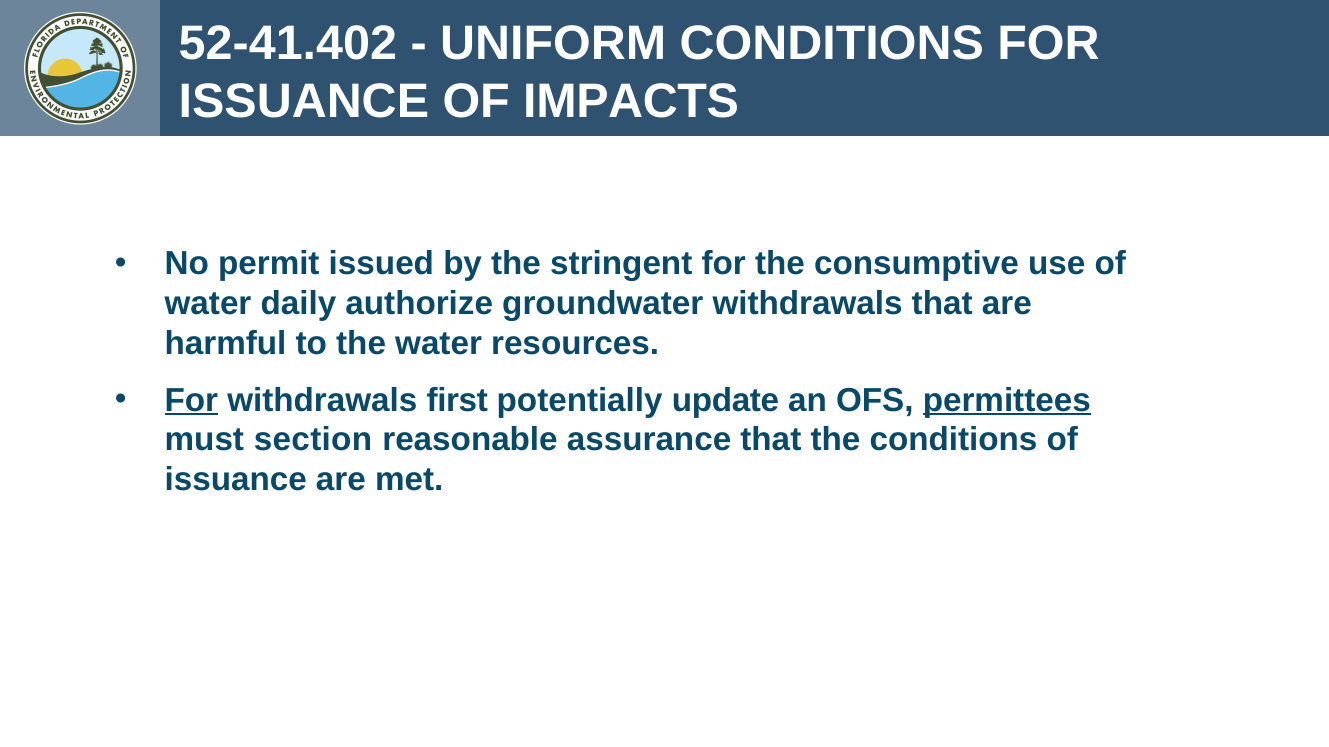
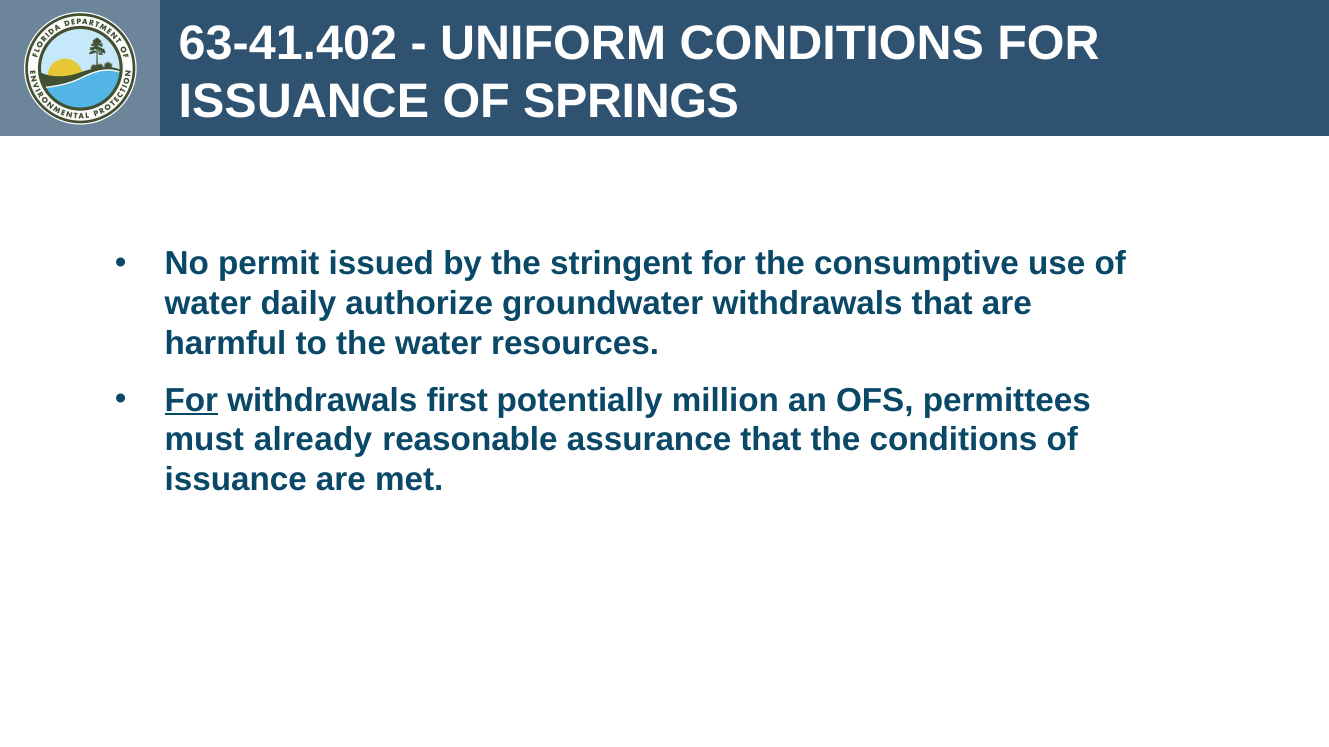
52-41.402: 52-41.402 -> 63-41.402
IMPACTS: IMPACTS -> SPRINGS
update: update -> million
permittees underline: present -> none
section: section -> already
